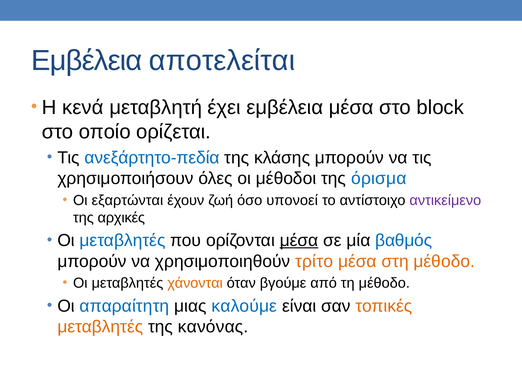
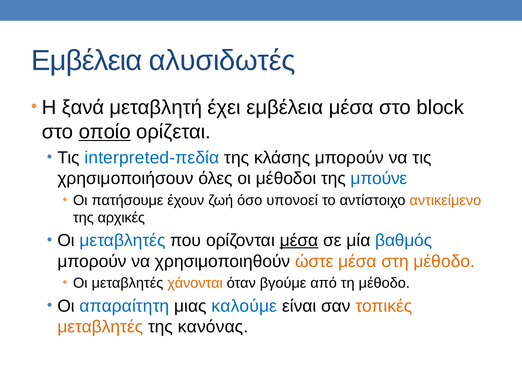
αποτελείται: αποτελείται -> αλυσιδωτές
κενά: κενά -> ξανά
οποίο underline: none -> present
ανεξάρτητο-πεδία: ανεξάρτητο-πεδία -> interpreted-πεδία
όρισμα: όρισμα -> μπούνε
εξαρτώνται: εξαρτώνται -> πατήσουμε
αντικείμενο colour: purple -> orange
τρίτο: τρίτο -> ώστε
